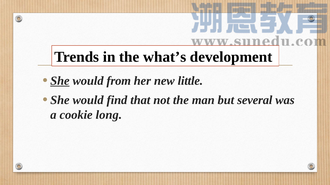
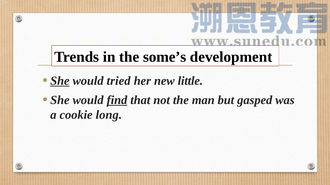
what’s: what’s -> some’s
from: from -> tried
find underline: none -> present
several: several -> gasped
